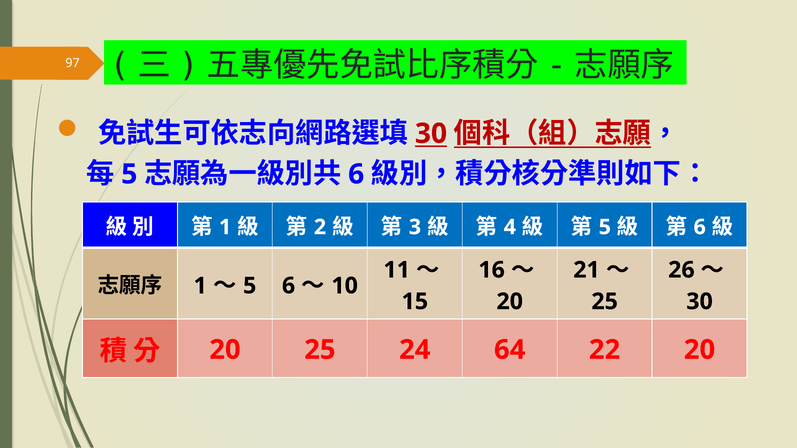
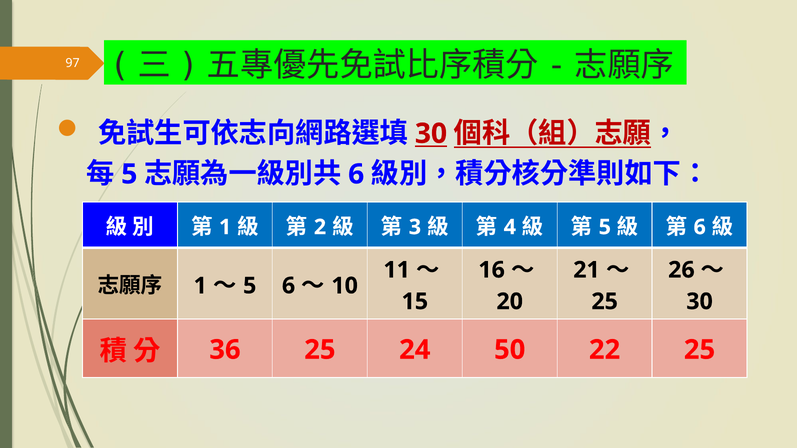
20 at (225, 350): 20 -> 36
64: 64 -> 50
22 20: 20 -> 25
